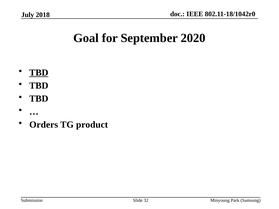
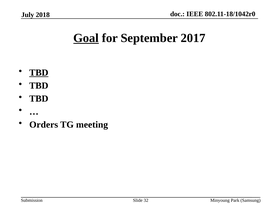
Goal underline: none -> present
2020: 2020 -> 2017
product: product -> meeting
